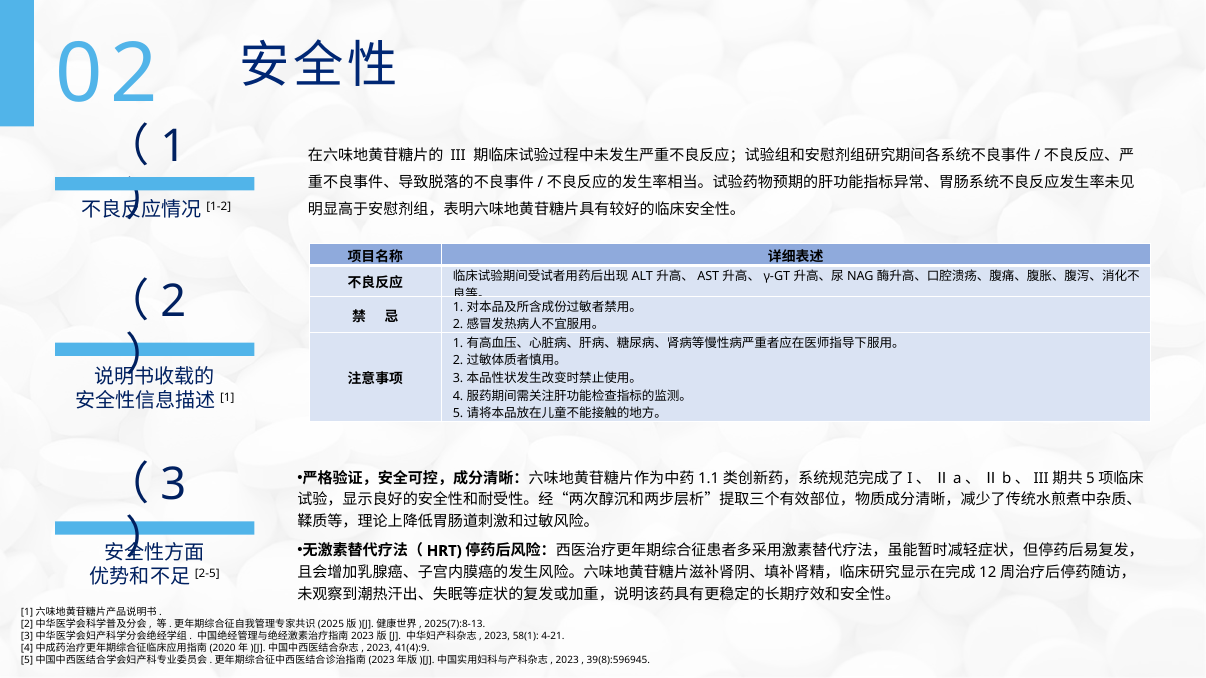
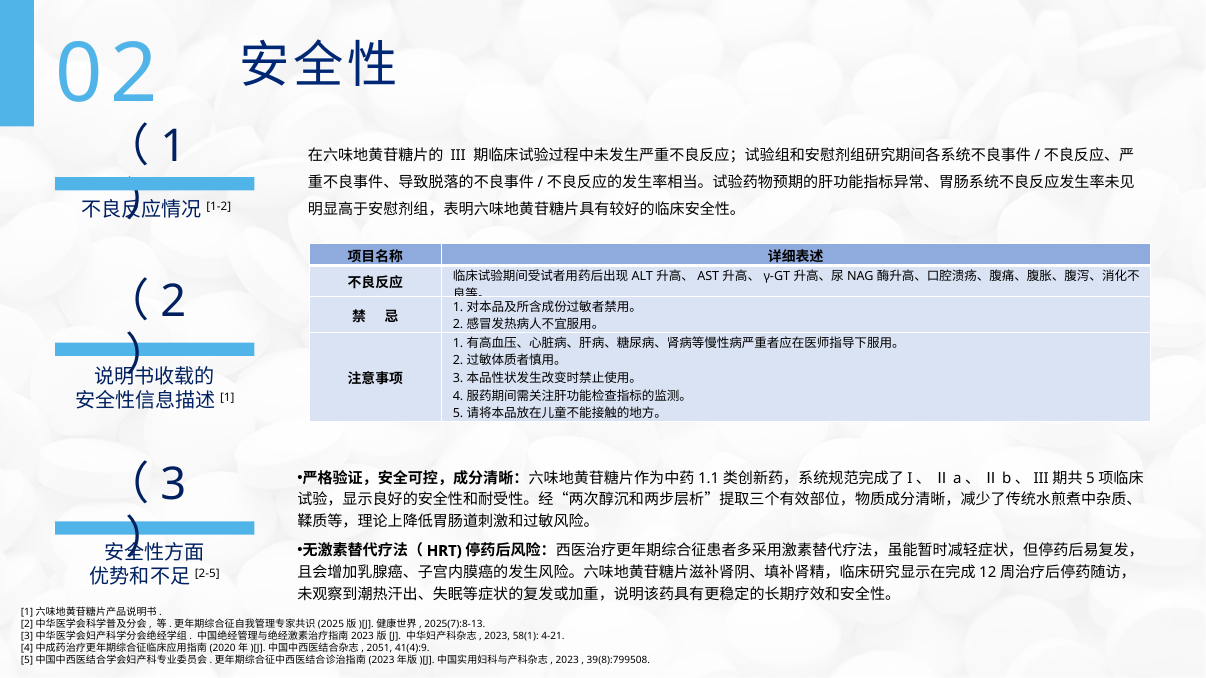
2023 at (379, 648): 2023 -> 2051
39(8):596945: 39(8):596945 -> 39(8):799508
